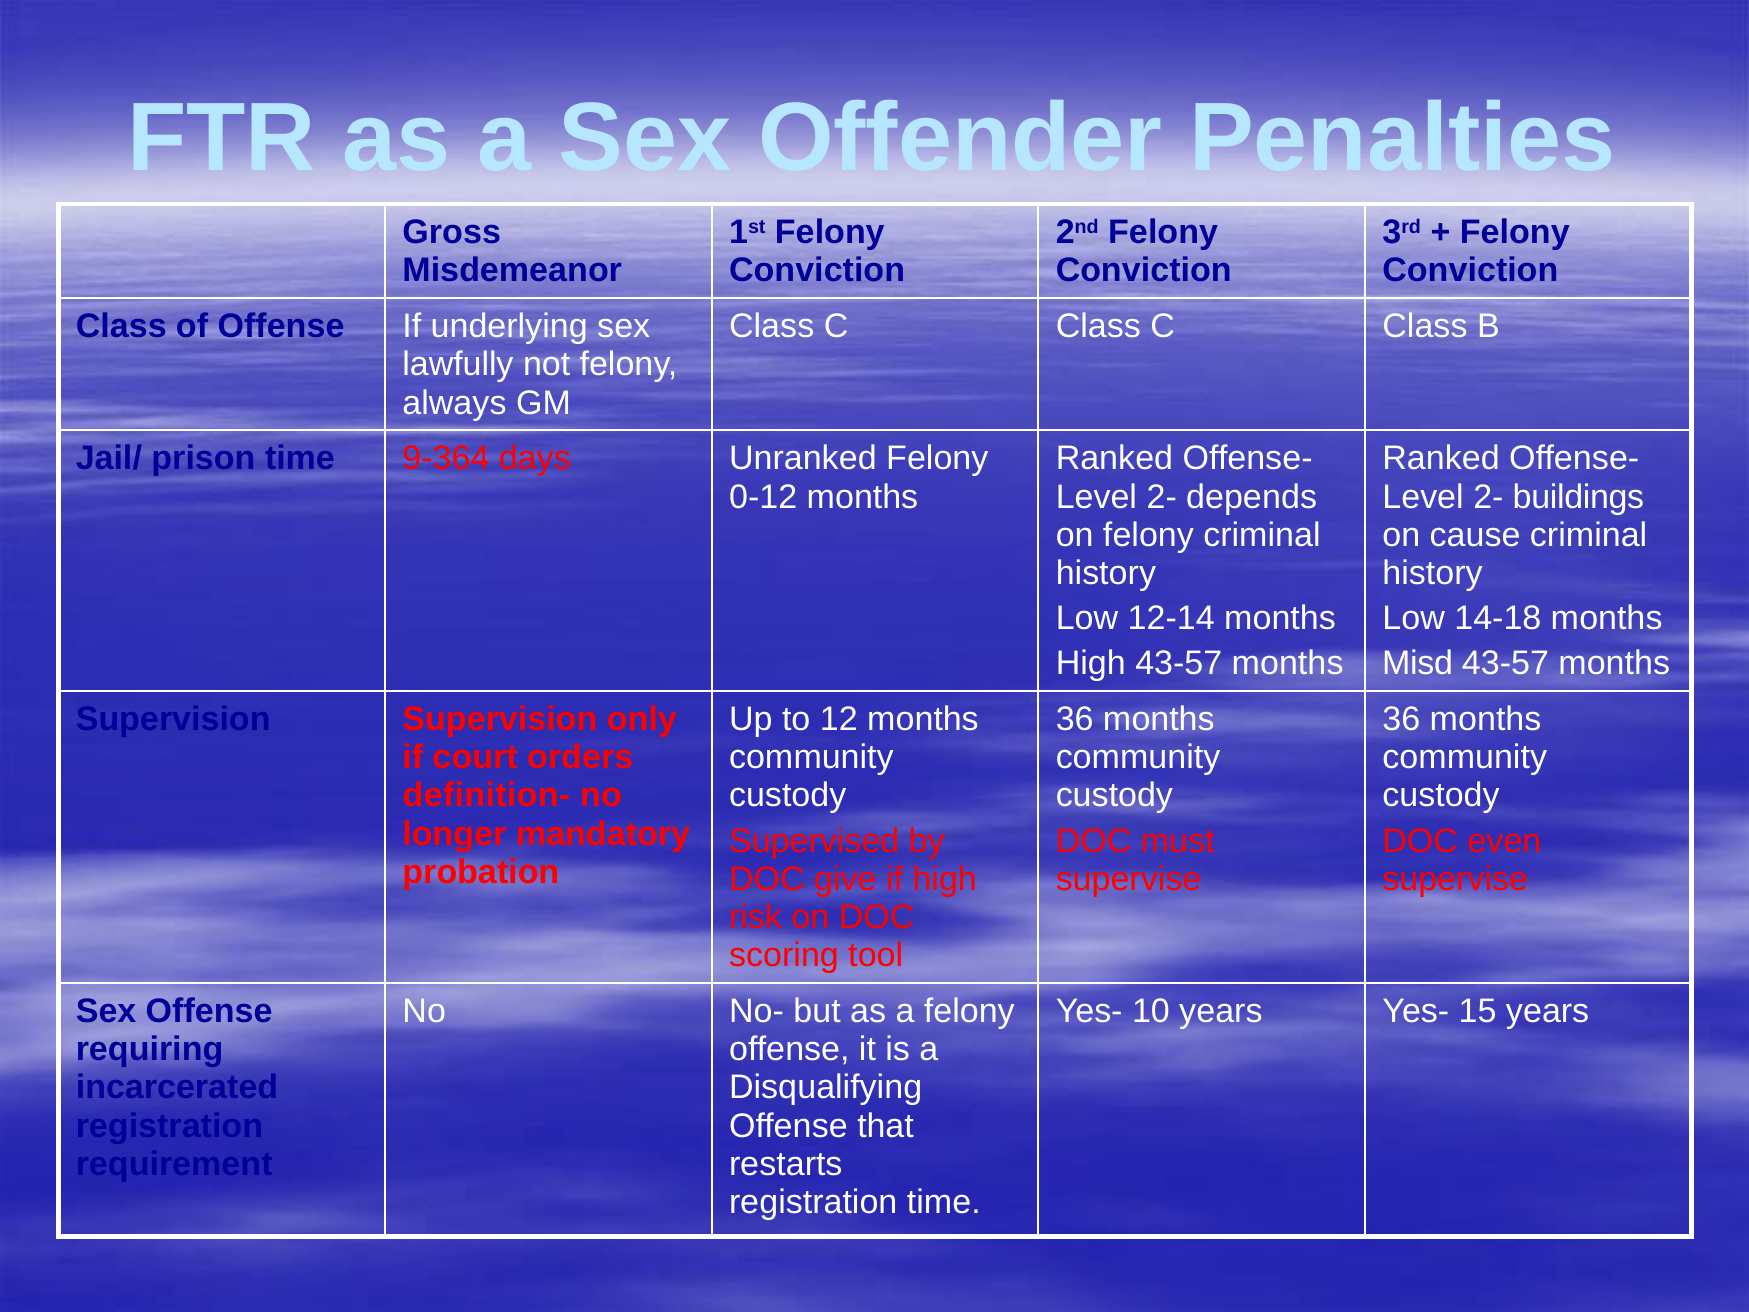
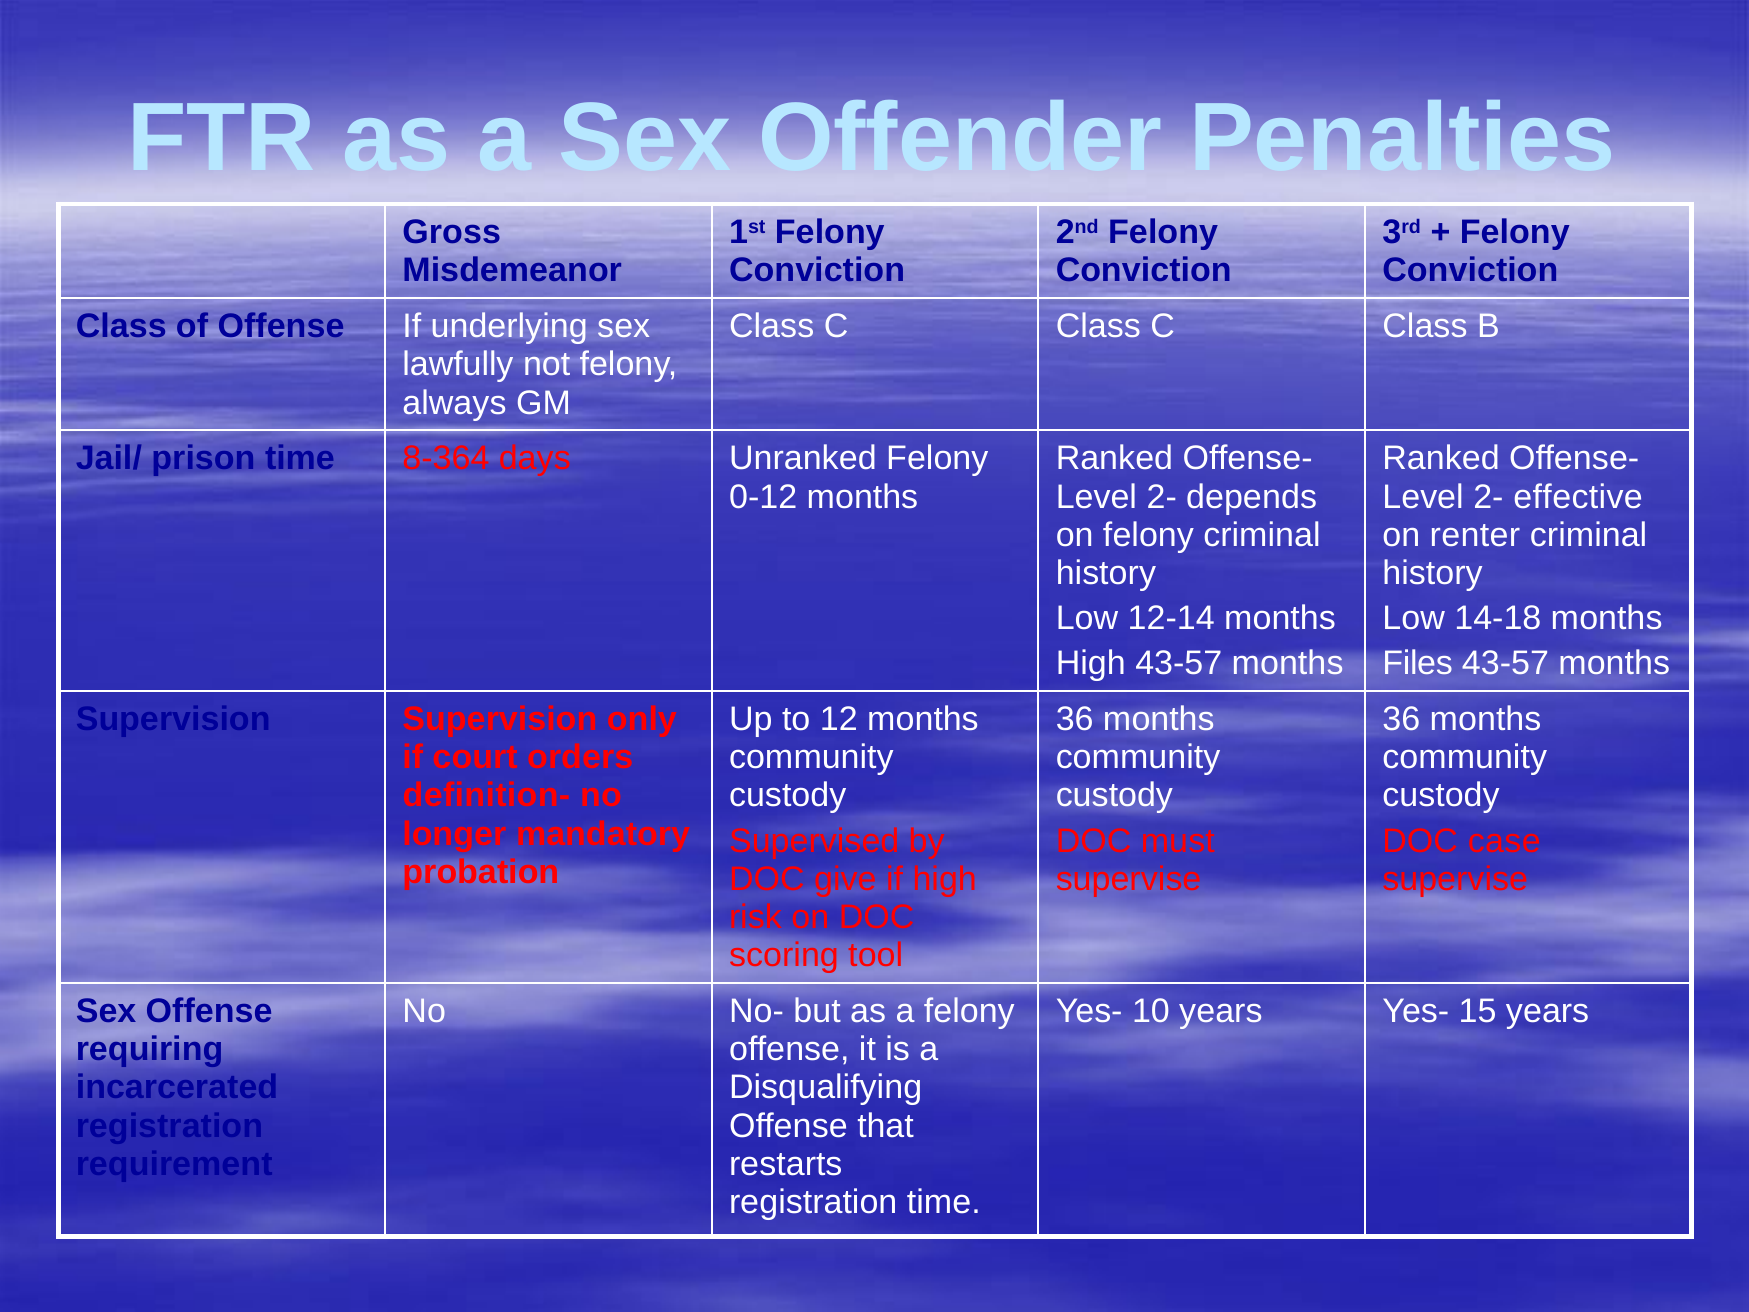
9-364: 9-364 -> 8-364
buildings: buildings -> effective
cause: cause -> renter
Misd: Misd -> Files
even: even -> case
